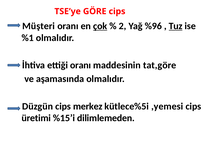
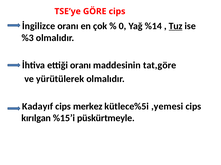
Müşteri: Müşteri -> İngilizce
çok underline: present -> none
2: 2 -> 0
%96: %96 -> %14
%1: %1 -> %3
aşamasında: aşamasında -> yürütülerek
Düzgün: Düzgün -> Kadayıf
üretimi: üretimi -> kırılgan
dilimlemeden: dilimlemeden -> püskürtmeyle
